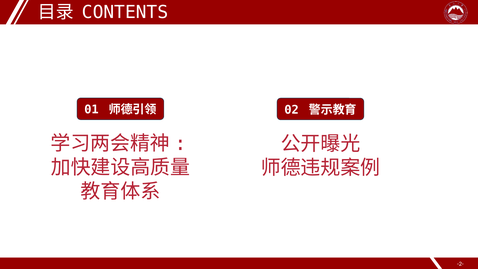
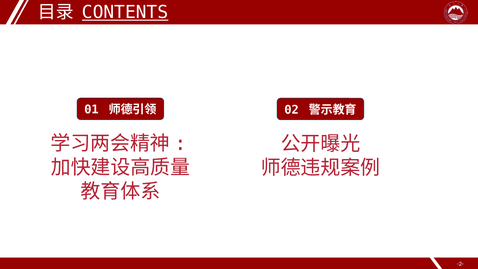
CONTENTS underline: none -> present
